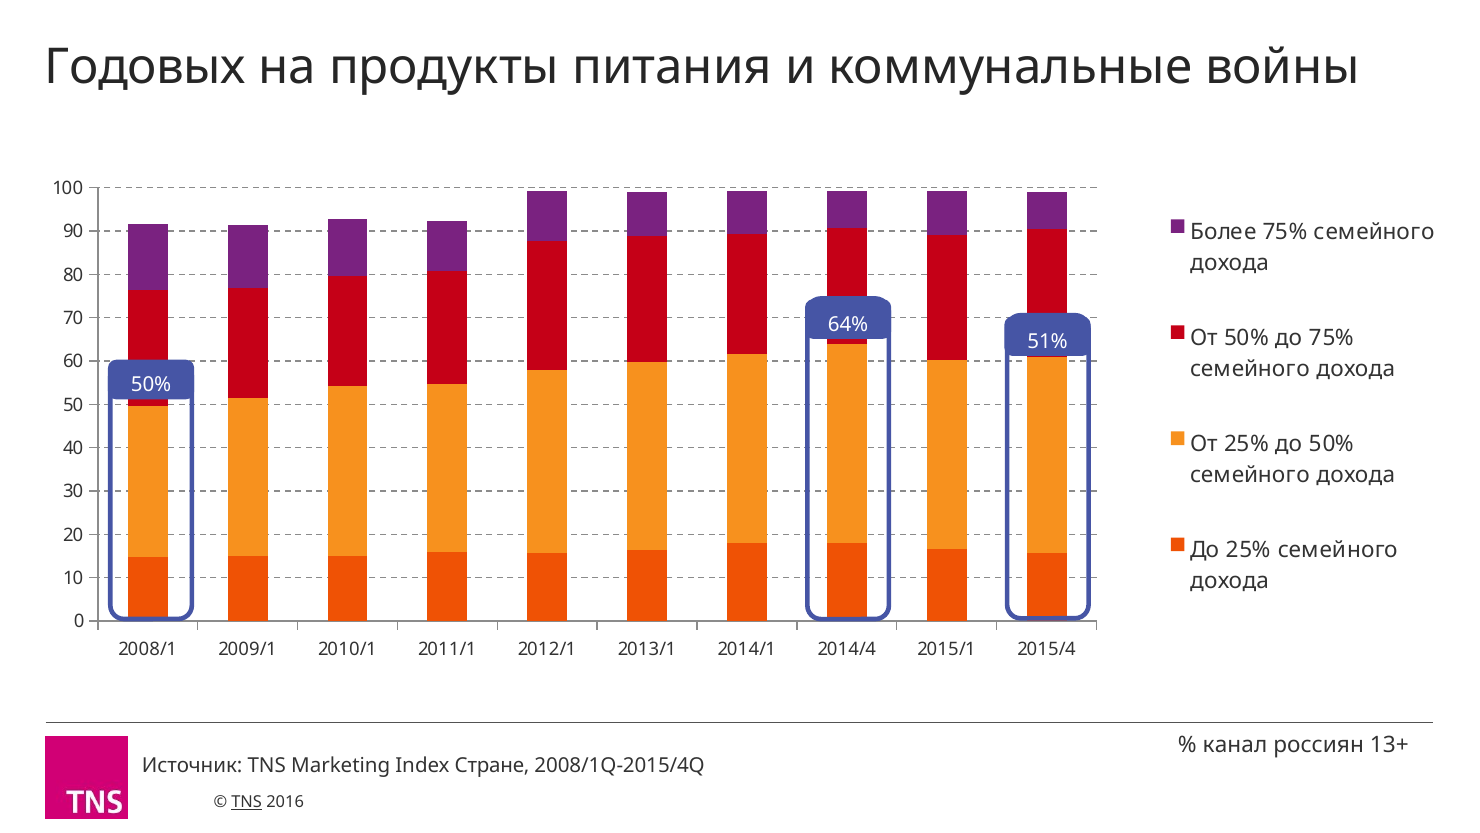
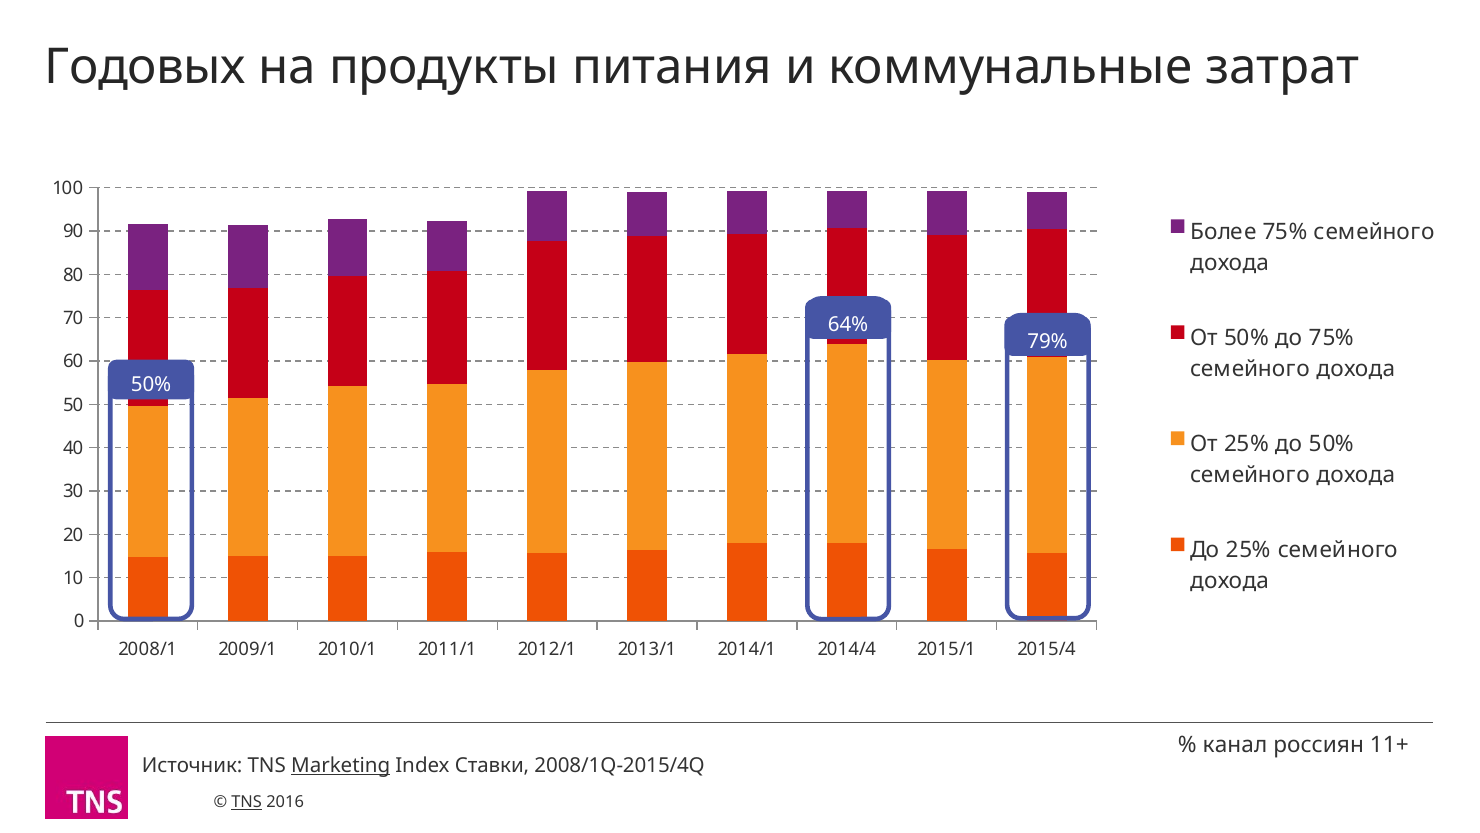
войны: войны -> затрат
51%: 51% -> 79%
13+: 13+ -> 11+
Marketing underline: none -> present
Стране: Стране -> Ставки
